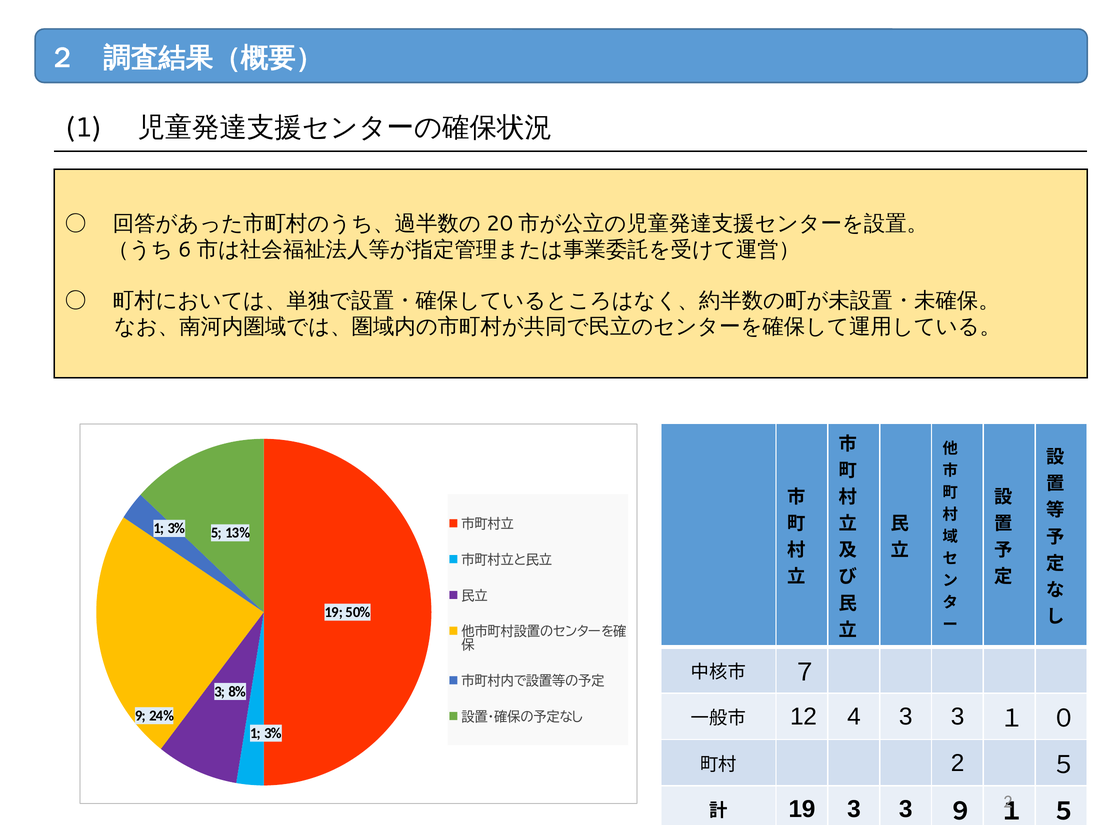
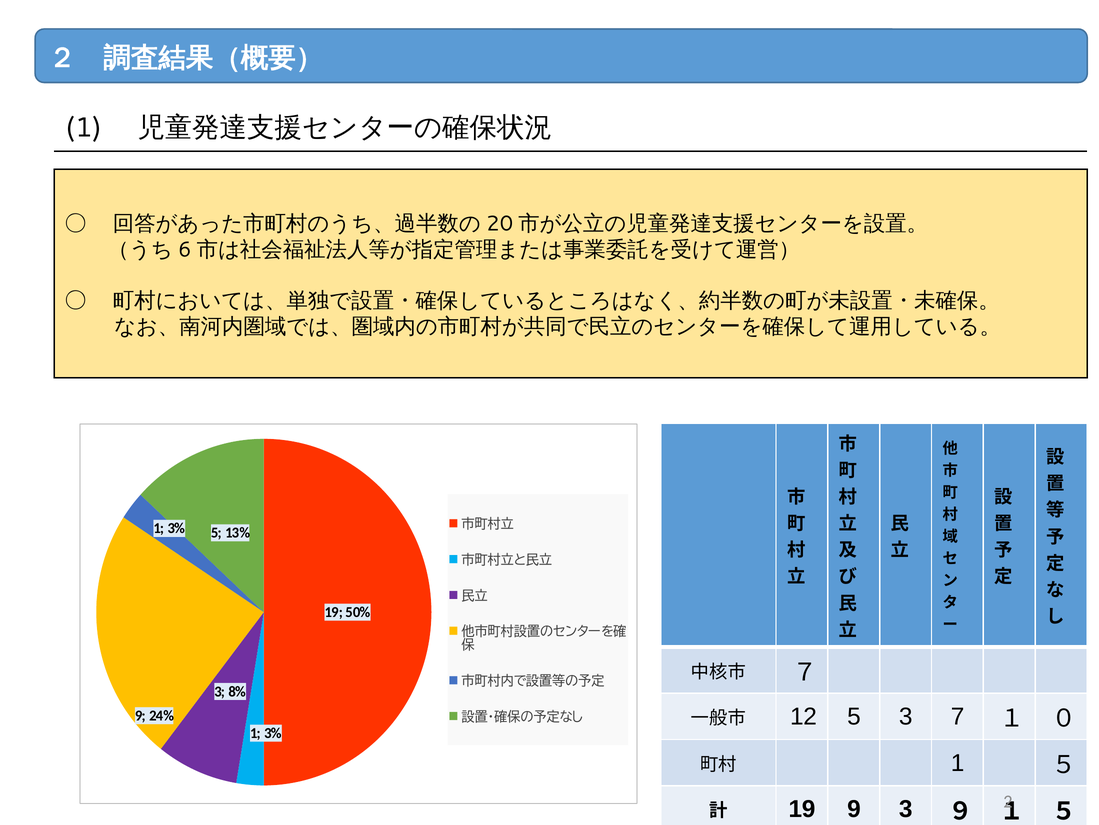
12 4: 4 -> 5
3 at (958, 716): 3 -> 7
2 at (958, 762): 2 -> 1
19 3: 3 -> 9
